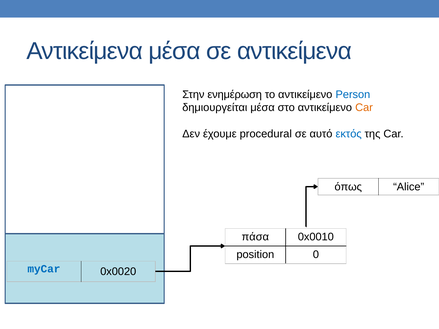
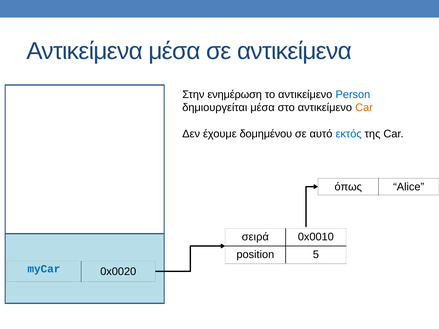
procedural: procedural -> δομημένου
πάσα: πάσα -> σειρά
0: 0 -> 5
